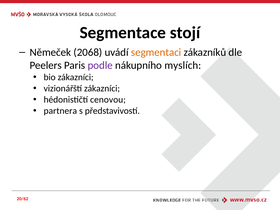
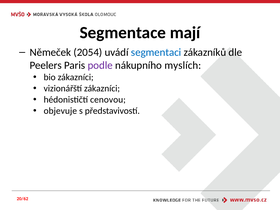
stojí: stojí -> mají
2068: 2068 -> 2054
segmentaci colour: orange -> blue
partnera: partnera -> objevuje
